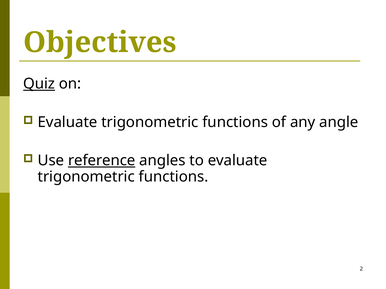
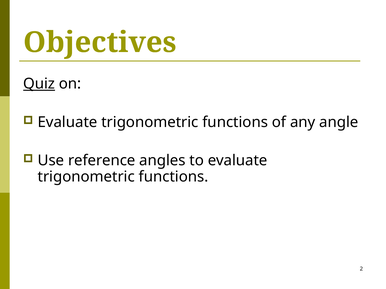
reference underline: present -> none
